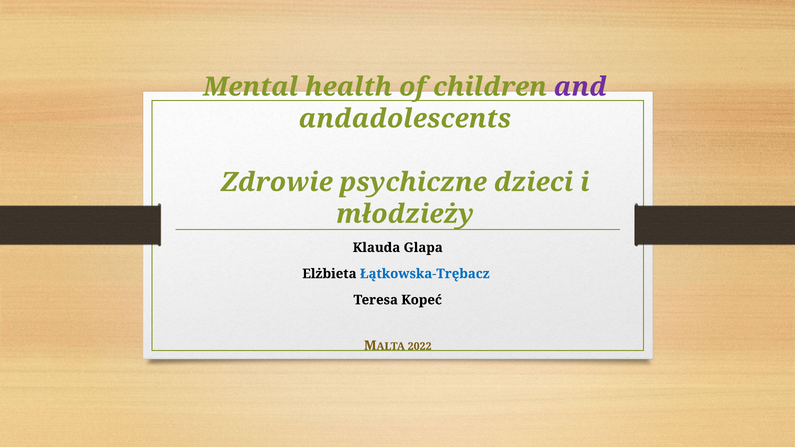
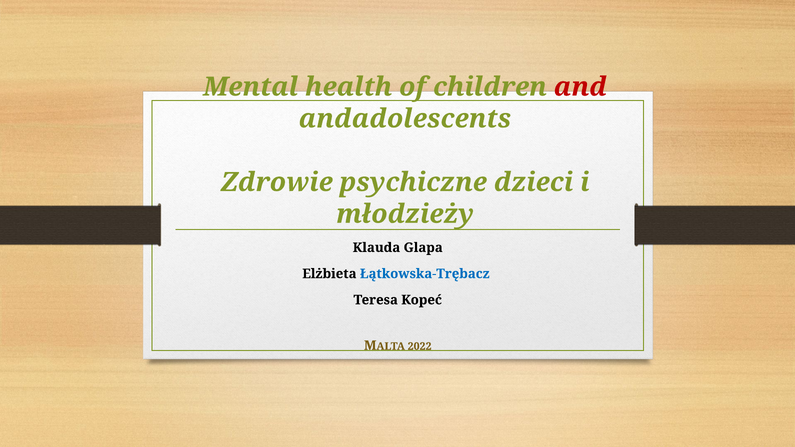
and colour: purple -> red
